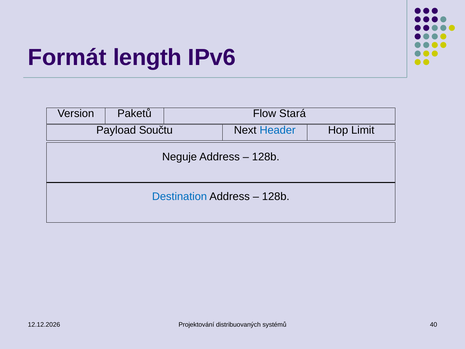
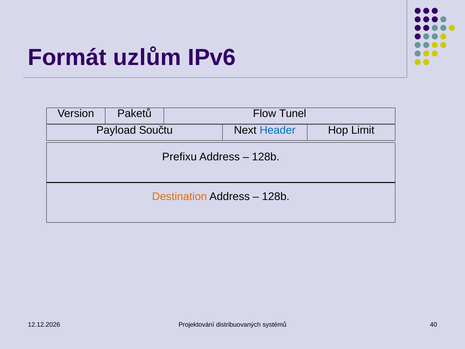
length: length -> uzlům
Stará: Stará -> Tunel
Neguje: Neguje -> Prefixu
Destination colour: blue -> orange
